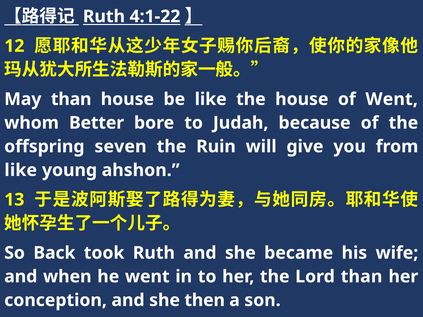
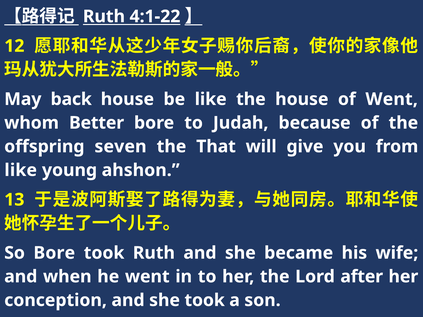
May than: than -> back
Ruin: Ruin -> That
So Back: Back -> Bore
Lord than: than -> after
she then: then -> took
